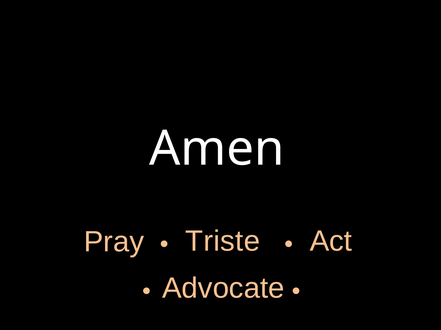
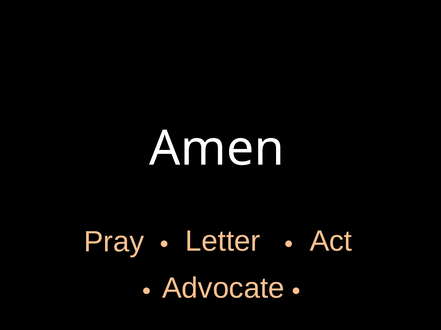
Triste: Triste -> Letter
